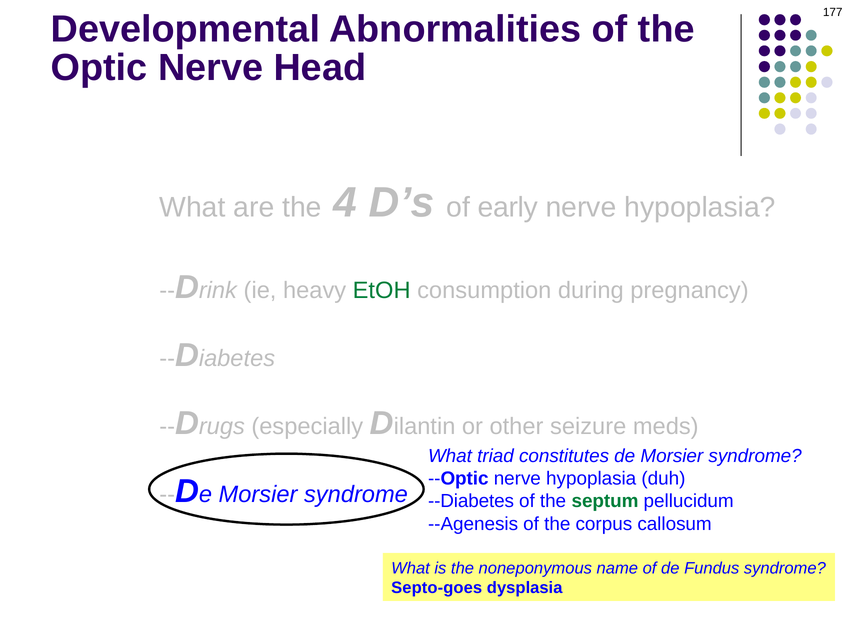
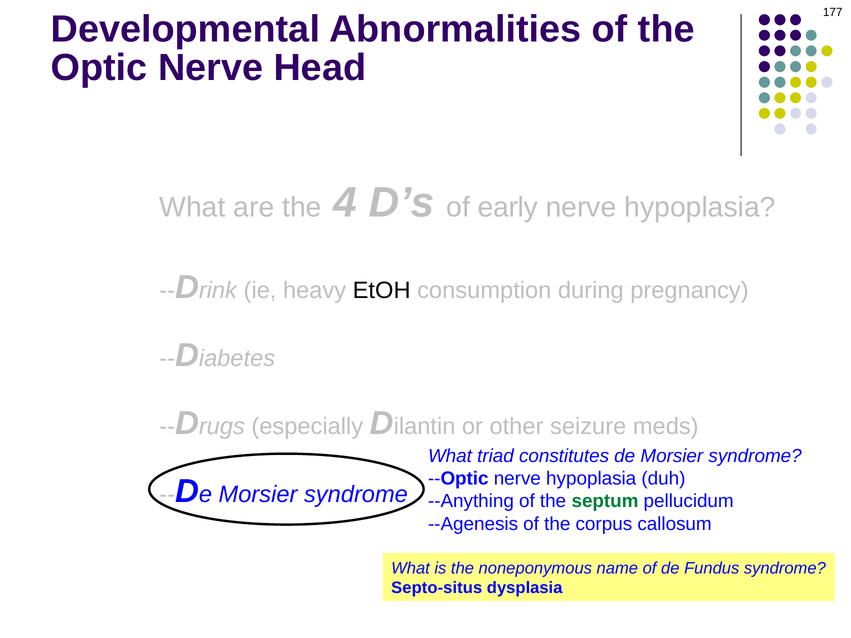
EtOH colour: green -> black
--Diabetes: --Diabetes -> --Anything
Septo-goes: Septo-goes -> Septo-situs
